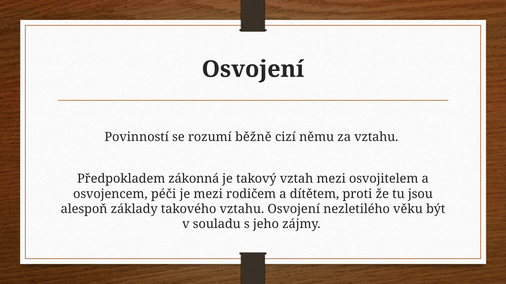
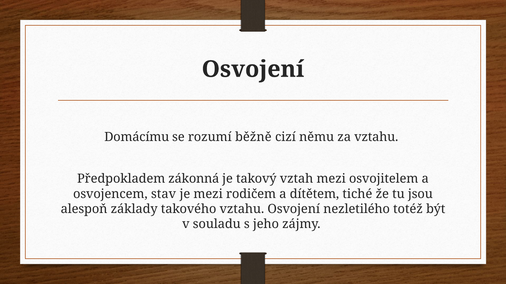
Povinností: Povinností -> Domácímu
péči: péči -> stav
proti: proti -> tiché
věku: věku -> totéž
